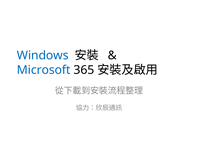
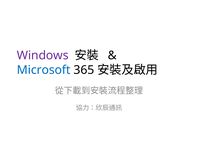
Windows colour: blue -> purple
